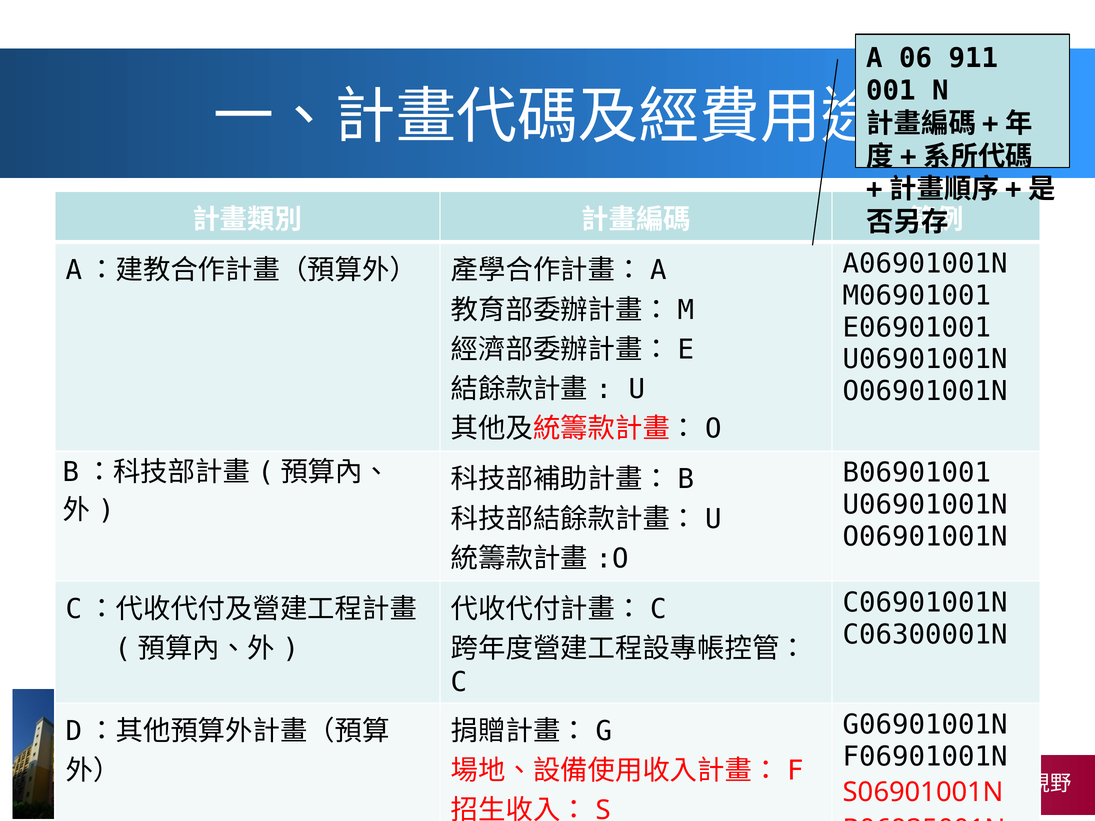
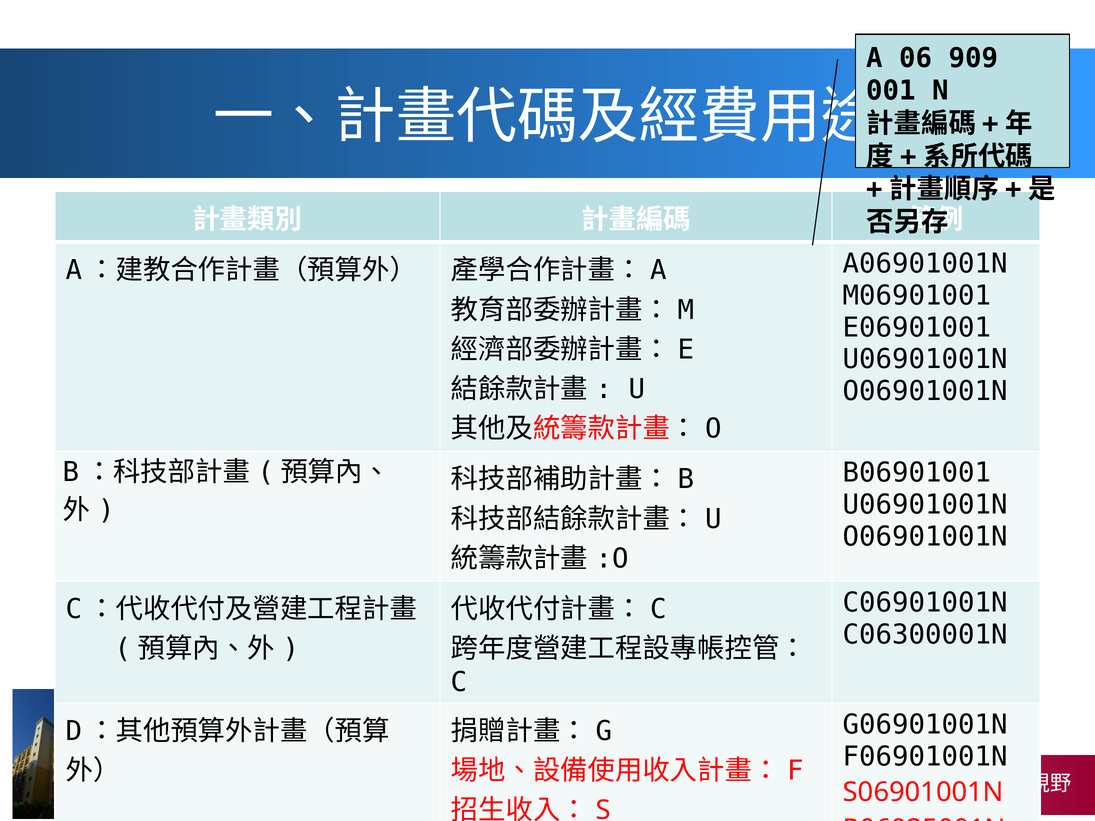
911: 911 -> 909
